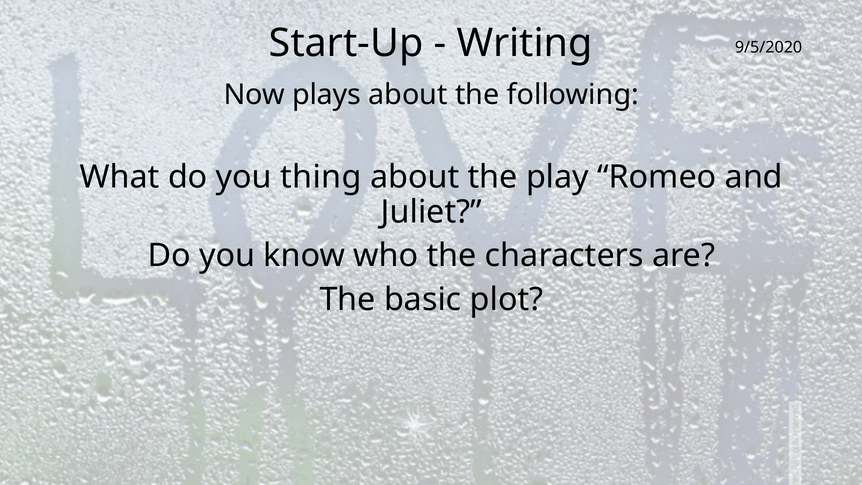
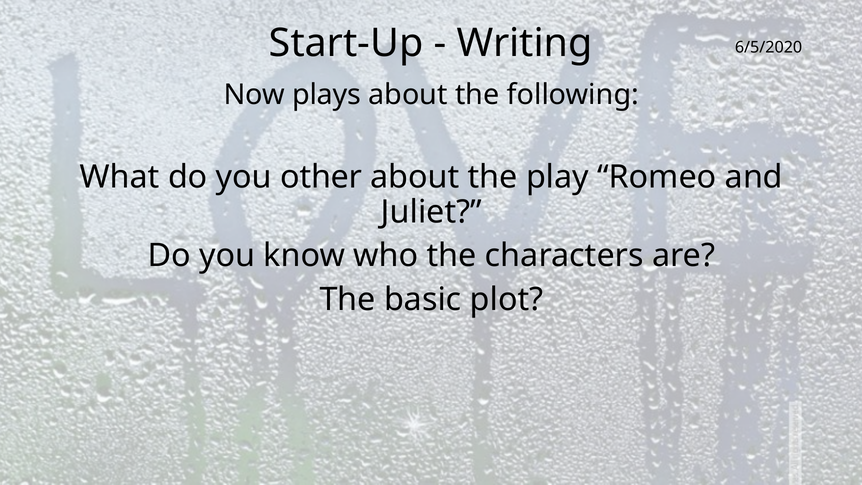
9/5/2020: 9/5/2020 -> 6/5/2020
thing: thing -> other
